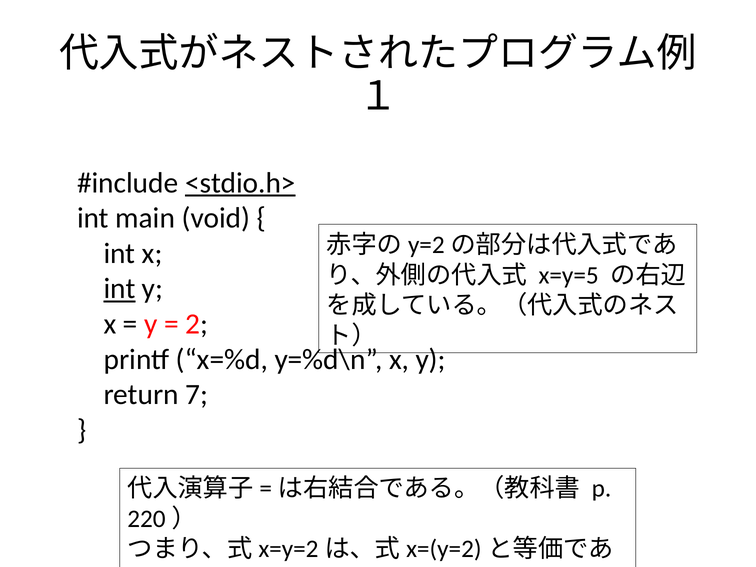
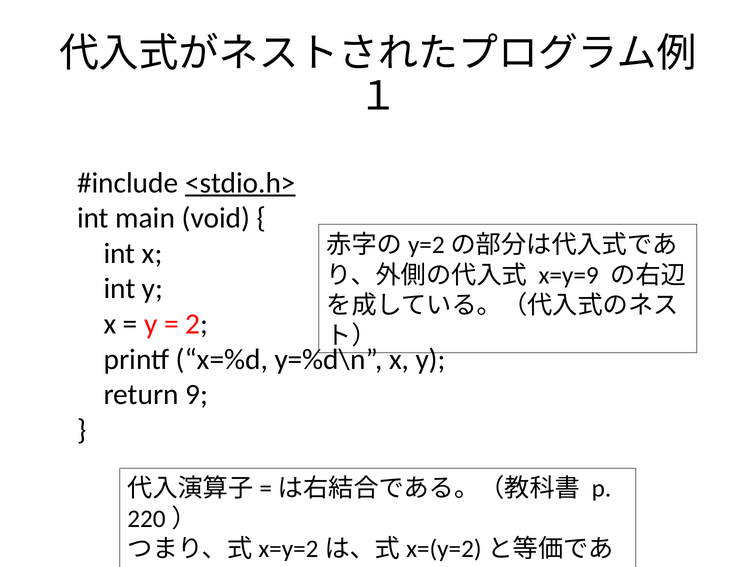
x=y=5: x=y=5 -> x=y=9
int at (120, 289) underline: present -> none
7: 7 -> 9
